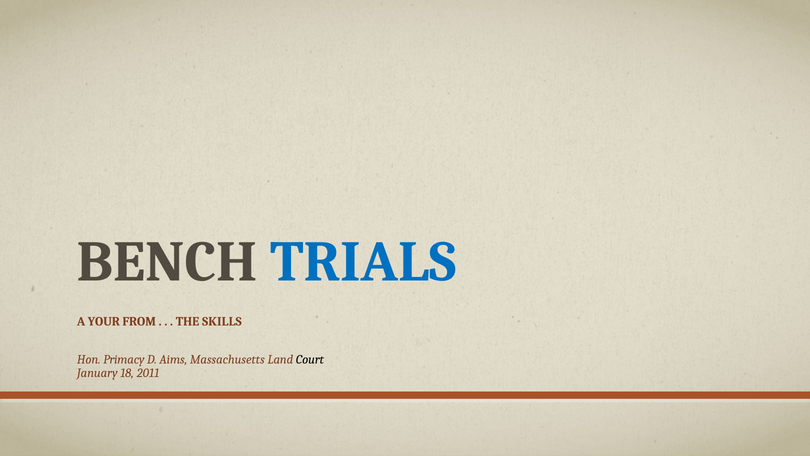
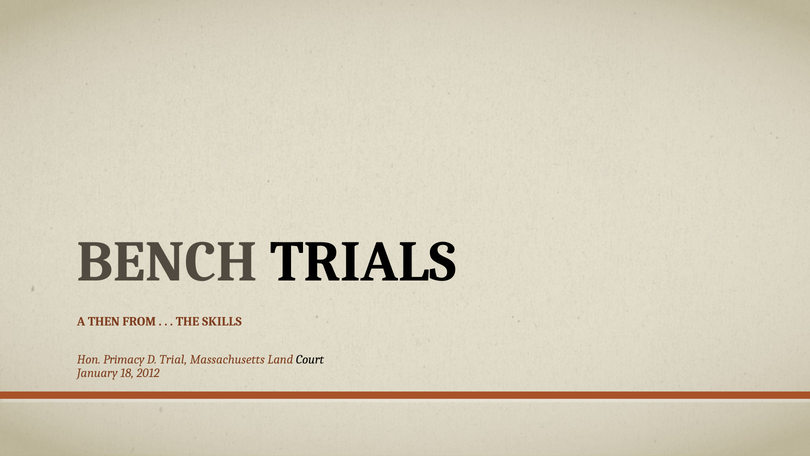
TRIALS colour: blue -> black
YOUR: YOUR -> THEN
Aims: Aims -> Trial
2011: 2011 -> 2012
